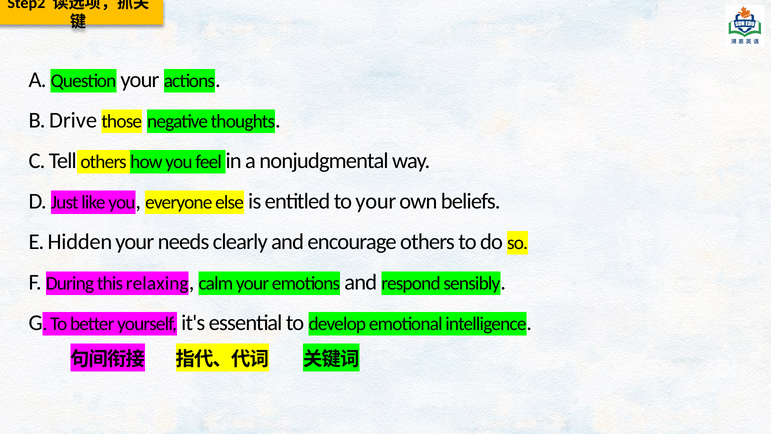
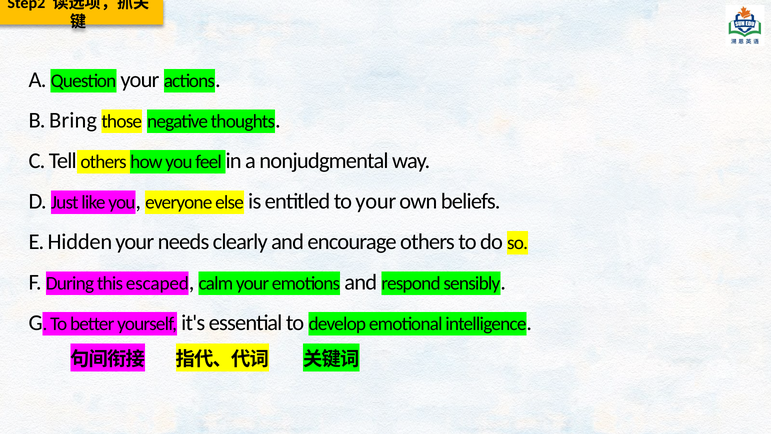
Drive: Drive -> Bring
relaxing: relaxing -> escaped
